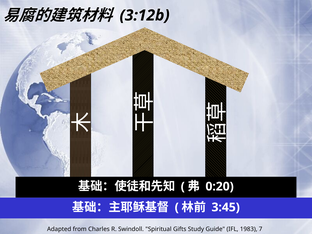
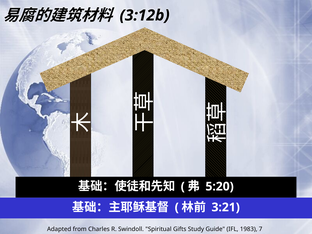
0:20: 0:20 -> 5:20
3:45: 3:45 -> 3:21
